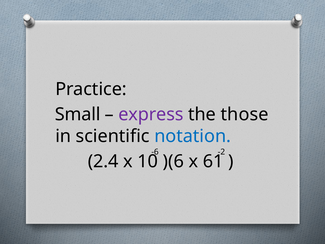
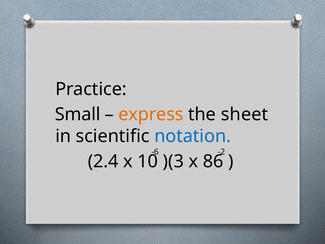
express colour: purple -> orange
those: those -> sheet
)(6: )(6 -> )(3
61: 61 -> 86
